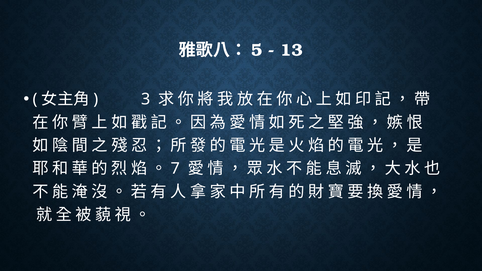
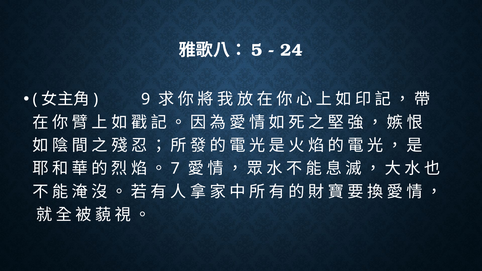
13: 13 -> 24
3: 3 -> 9
